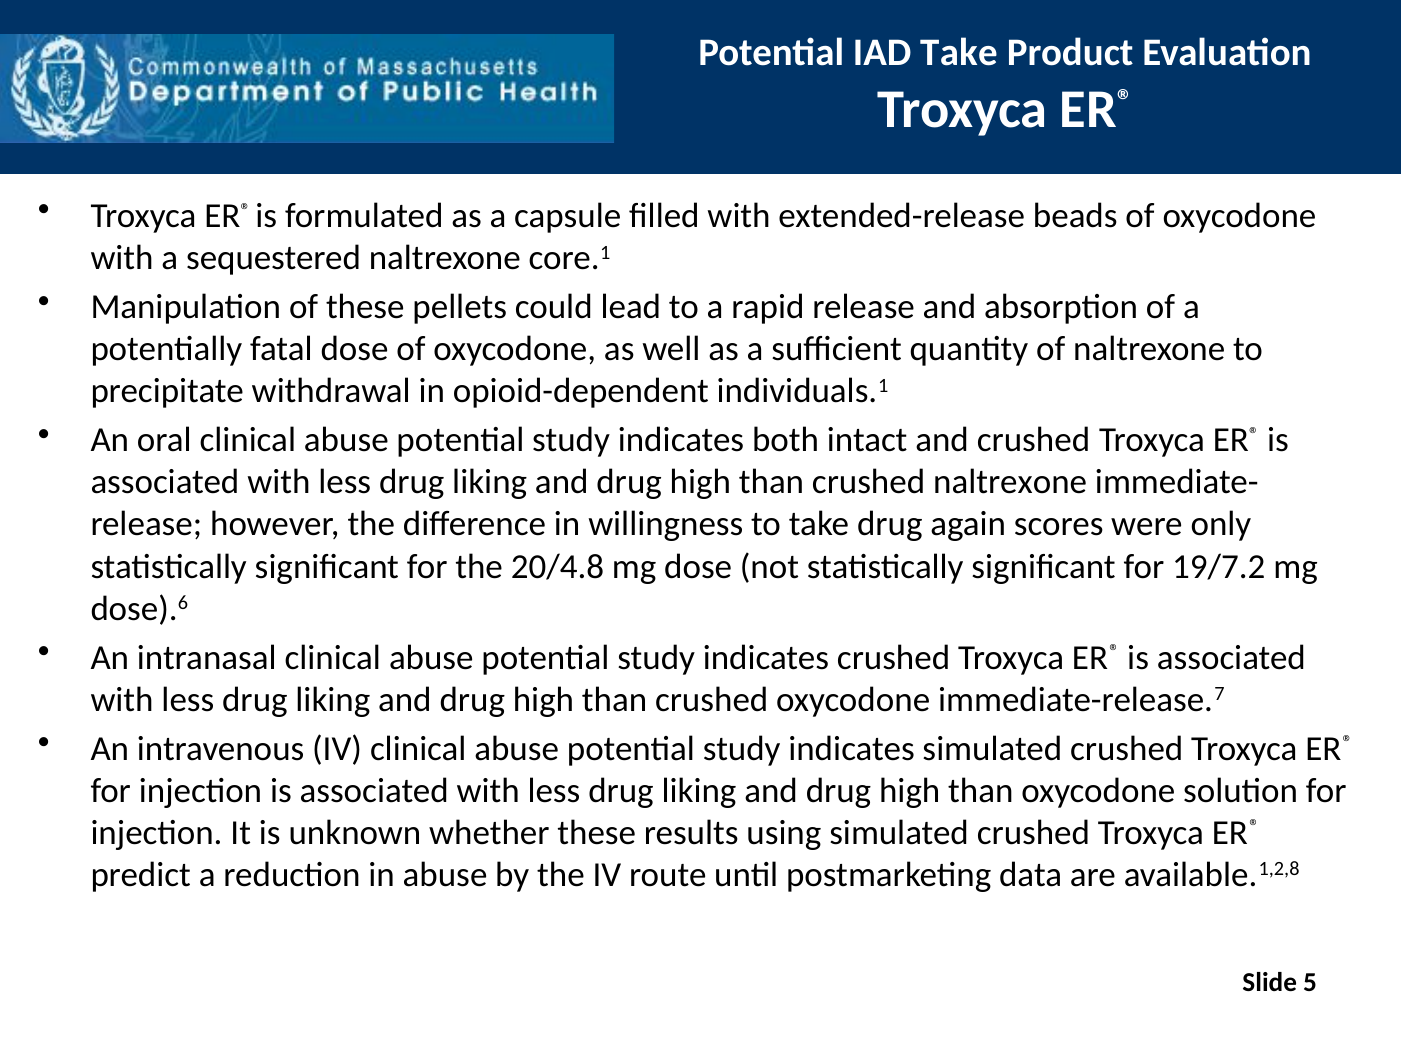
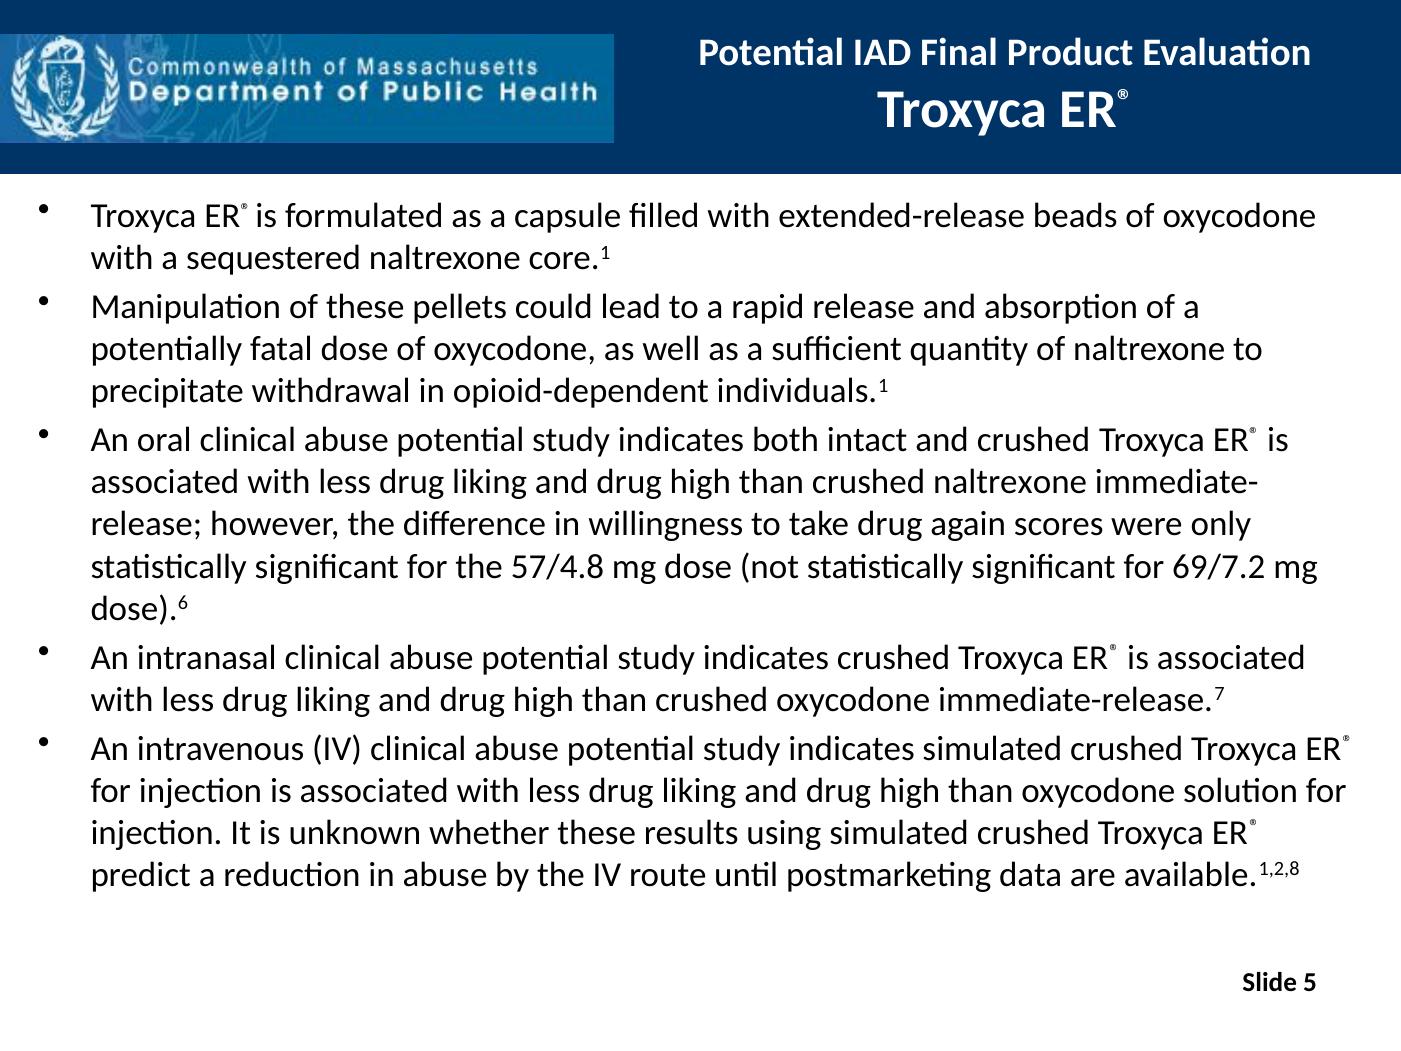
IAD Take: Take -> Final
20/4.8: 20/4.8 -> 57/4.8
19/7.2: 19/7.2 -> 69/7.2
